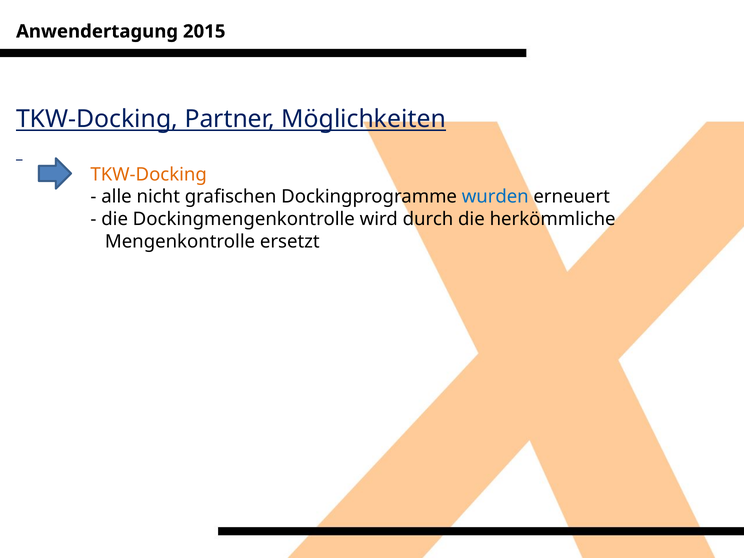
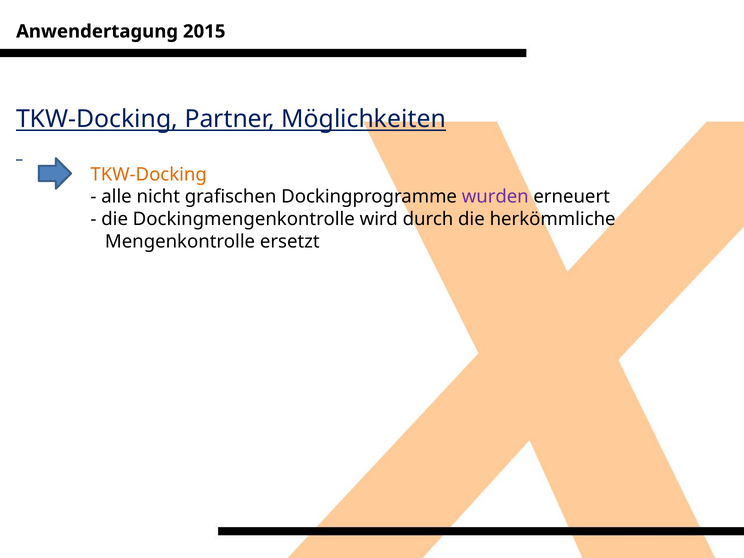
wurden colour: blue -> purple
